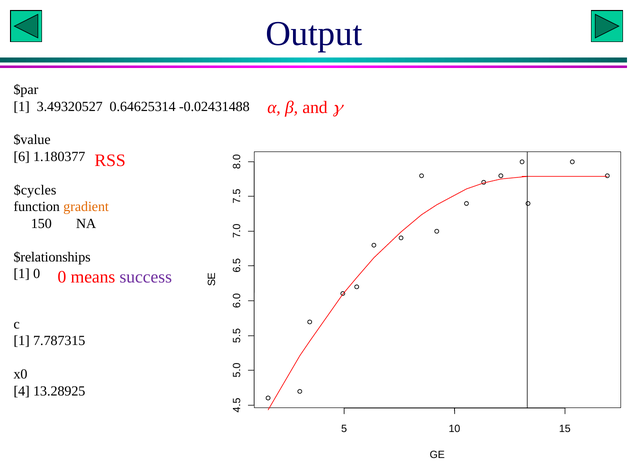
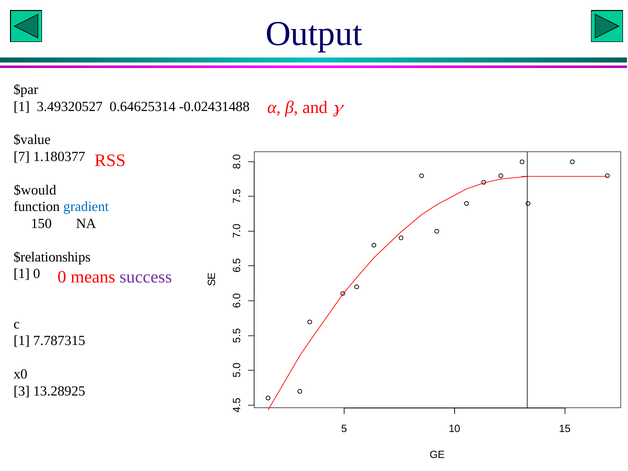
6 at (22, 157): 6 -> 7
$cycles: $cycles -> $would
gradient colour: orange -> blue
4 at (22, 391): 4 -> 3
